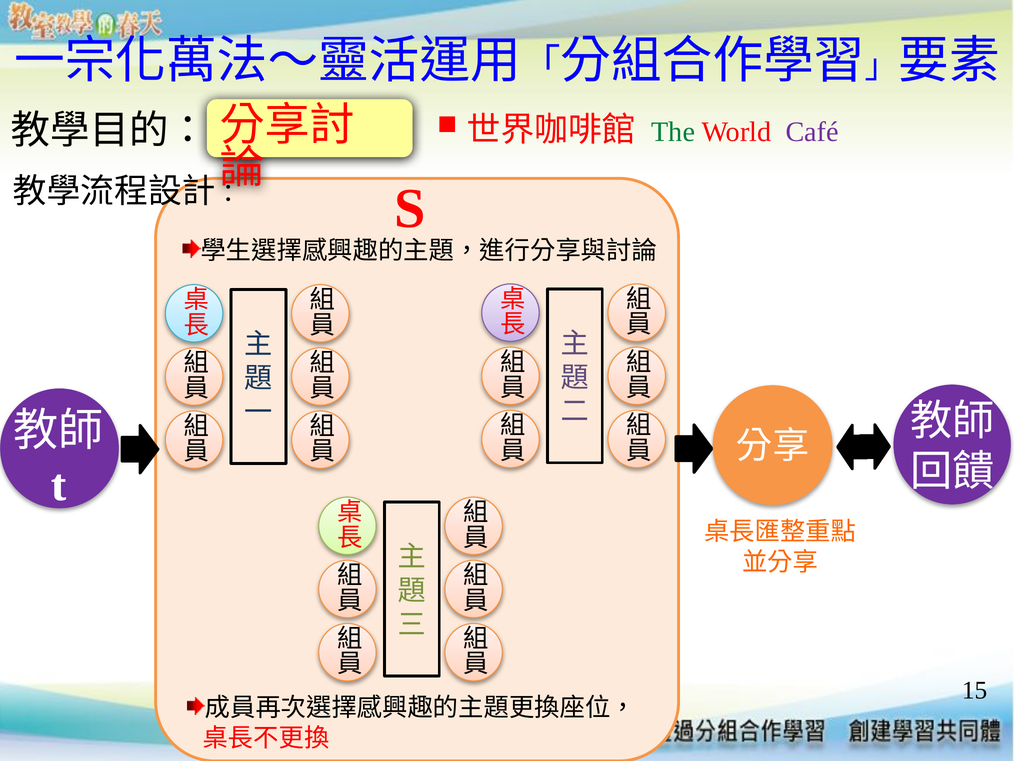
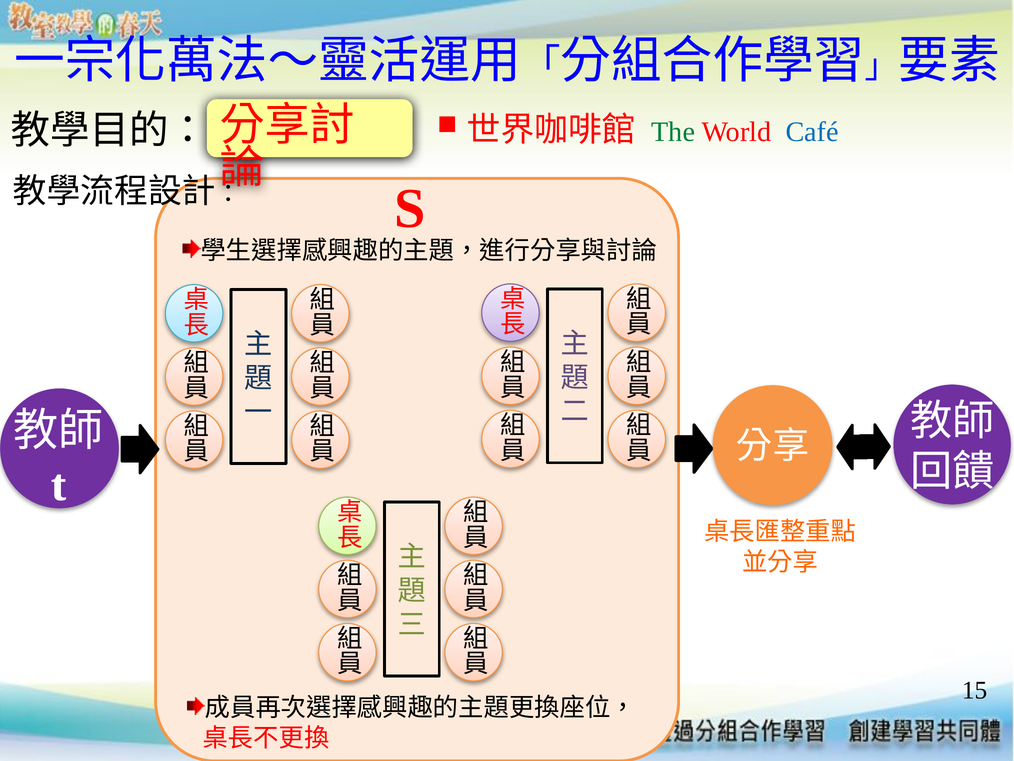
Café colour: purple -> blue
